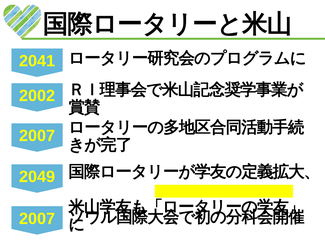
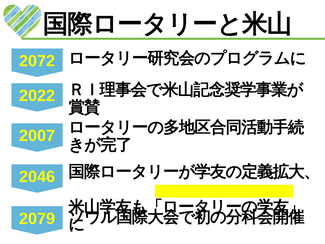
2041: 2041 -> 2072
2002: 2002 -> 2022
2049: 2049 -> 2046
2007 at (37, 218): 2007 -> 2079
